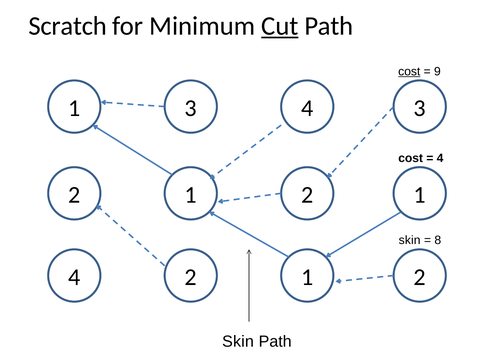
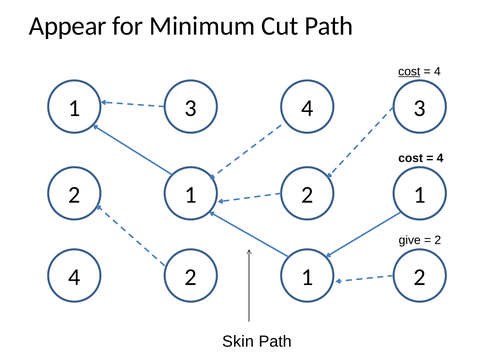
Scratch: Scratch -> Appear
Cut underline: present -> none
9 at (437, 71): 9 -> 4
skin at (410, 240): skin -> give
8 at (438, 240): 8 -> 2
